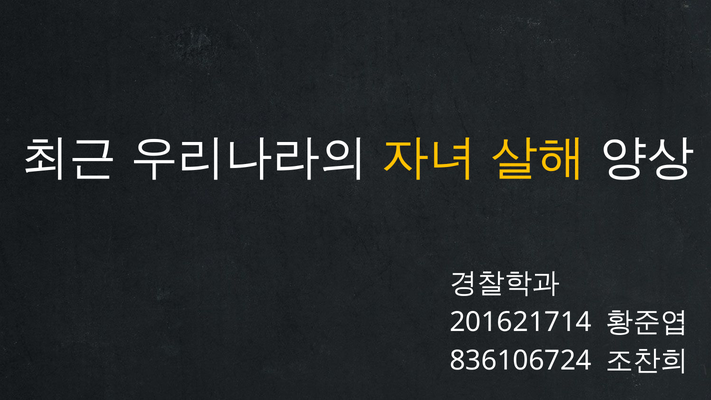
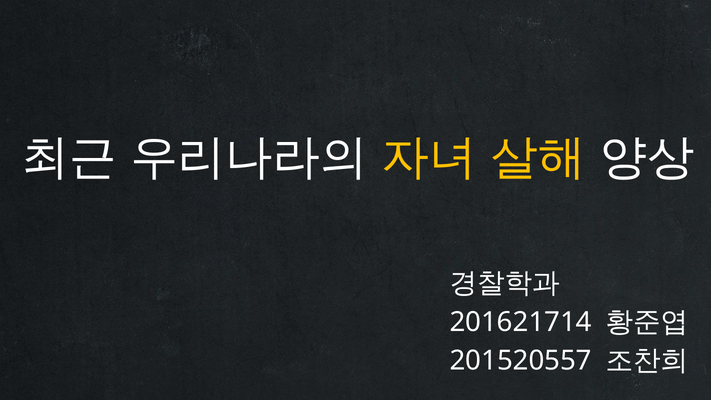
836106724: 836106724 -> 201520557
